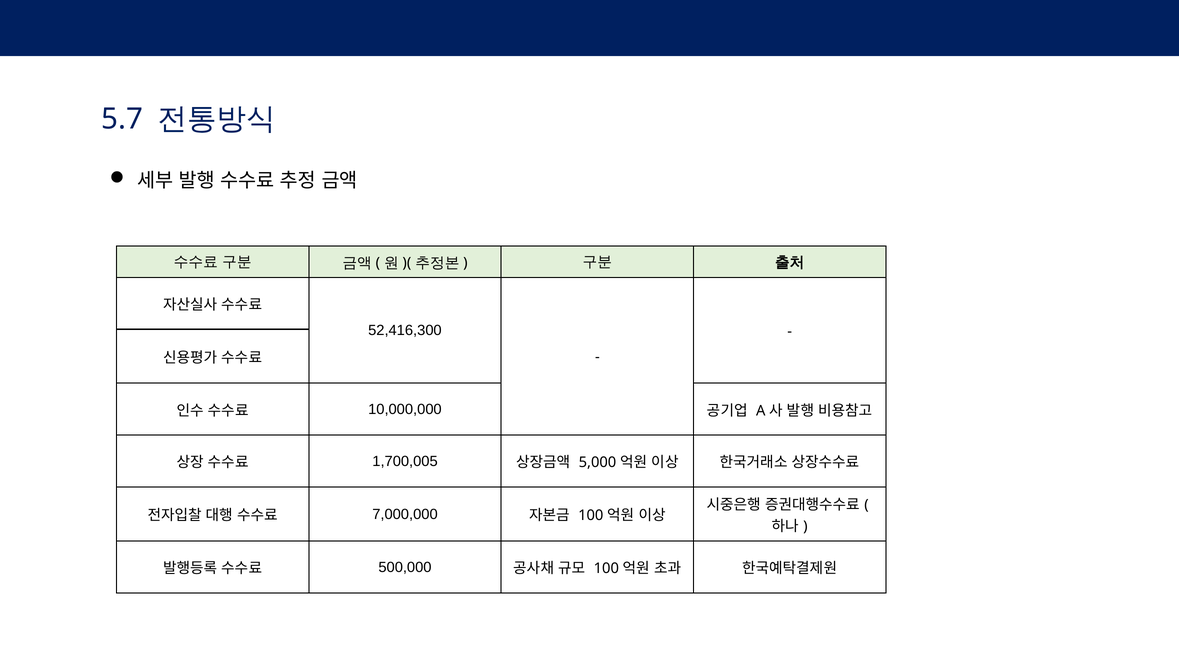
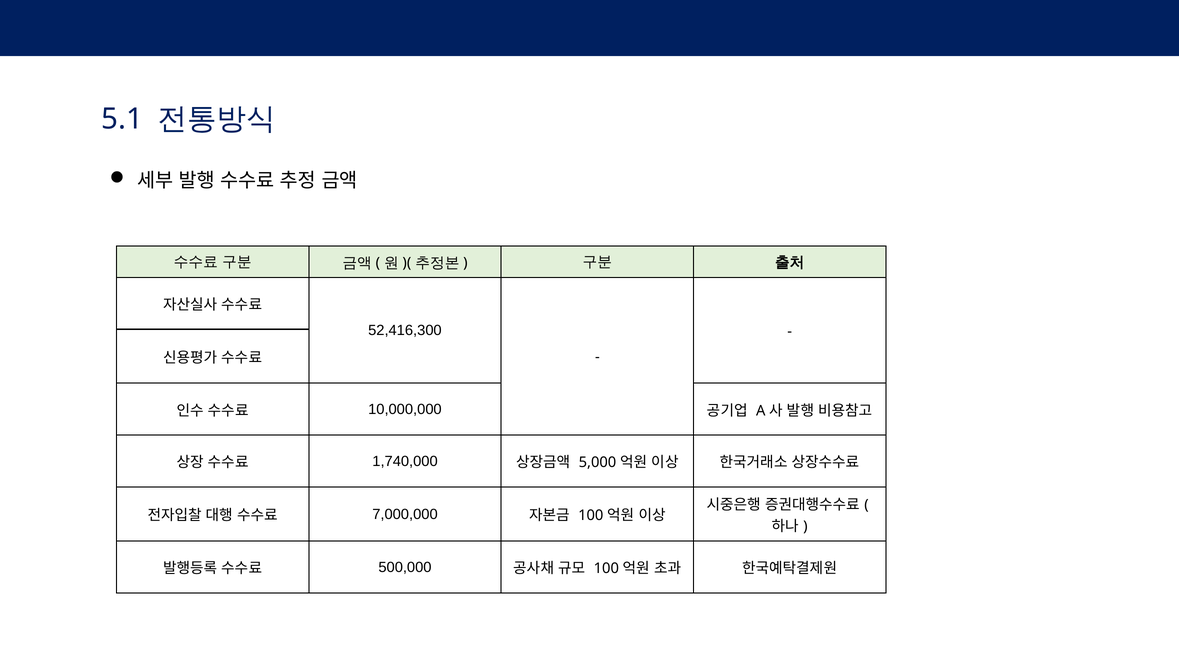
5.7: 5.7 -> 5.1
1,700,005: 1,700,005 -> 1,740,000
